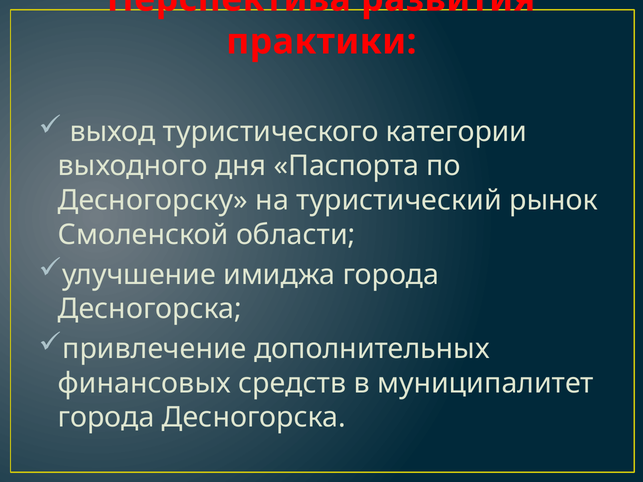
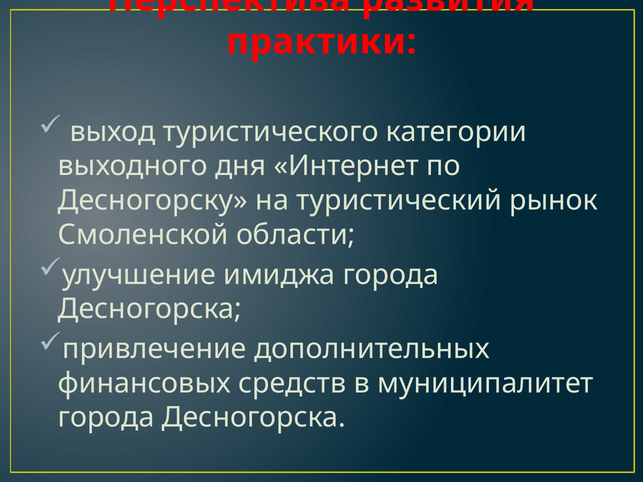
Паспорта: Паспорта -> Интернет
